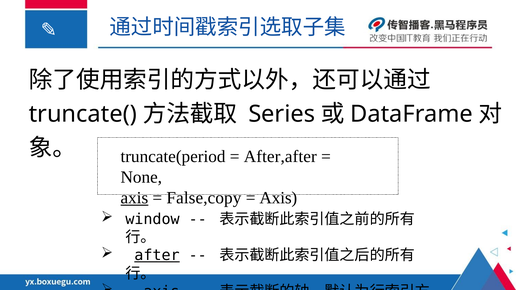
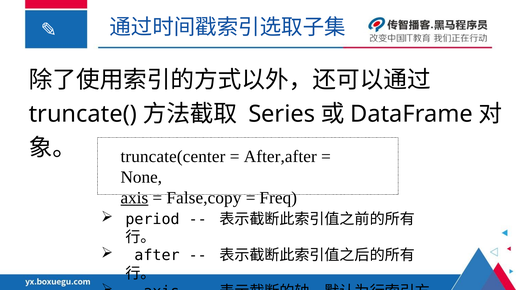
truncate(period: truncate(period -> truncate(center
Axis at (278, 198): Axis -> Freq
window: window -> period
after underline: present -> none
